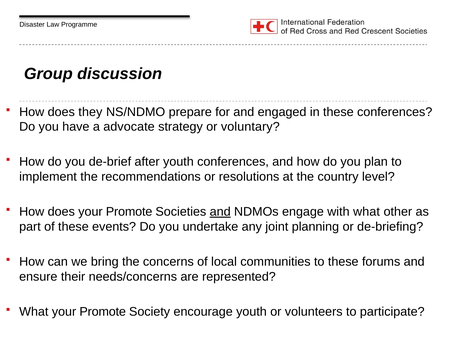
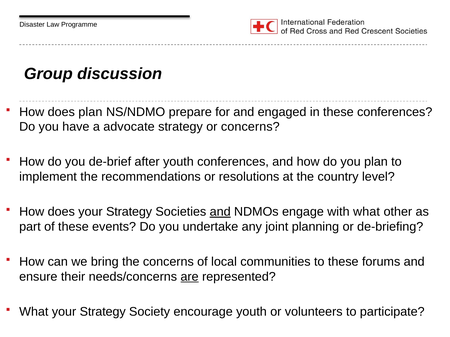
does they: they -> plan
or voluntary: voluntary -> concerns
does your Promote: Promote -> Strategy
are underline: none -> present
Promote at (103, 312): Promote -> Strategy
